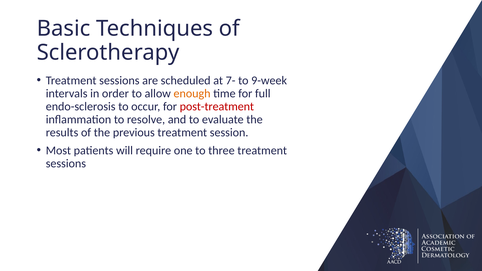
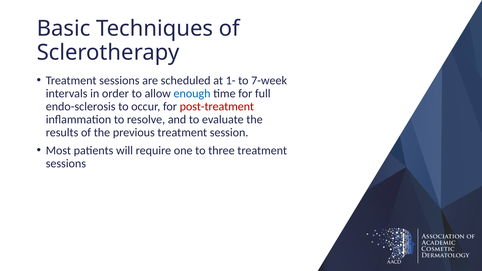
7-: 7- -> 1-
9-week: 9-week -> 7-week
enough colour: orange -> blue
